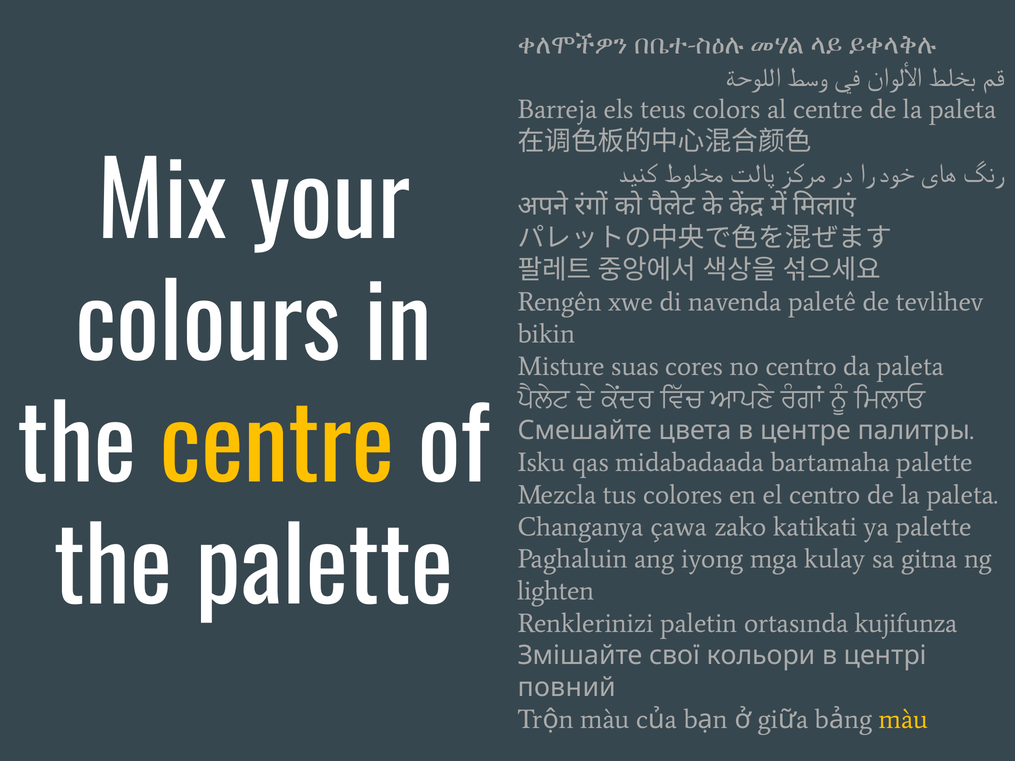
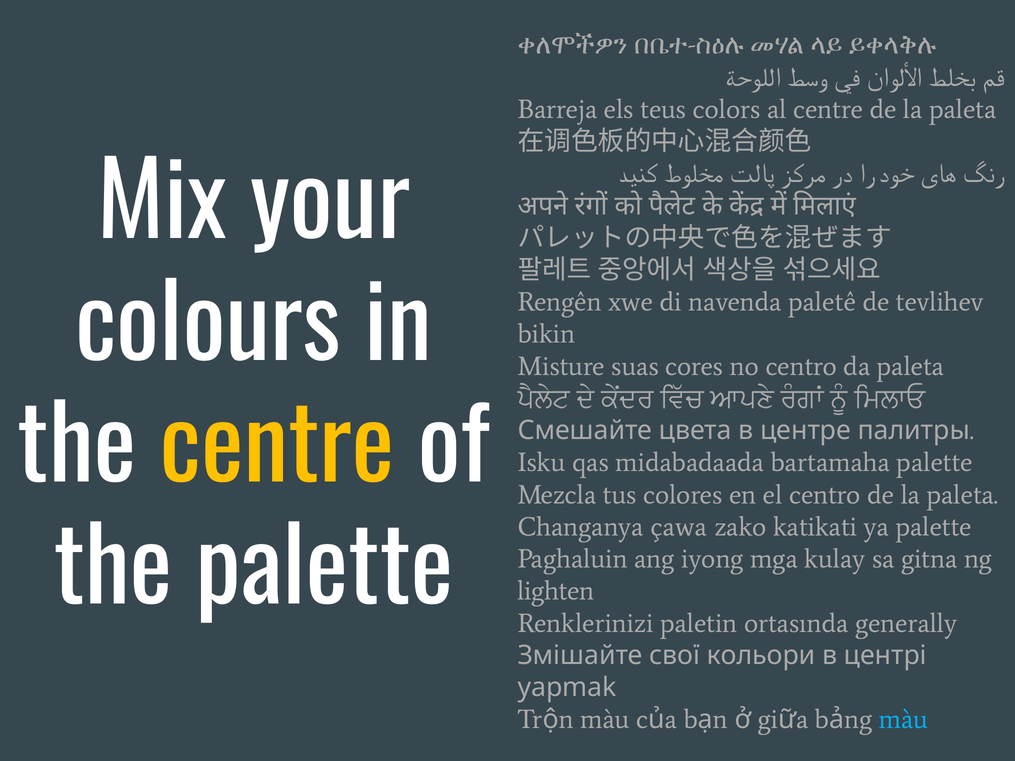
kujifunza: kujifunza -> generally
повний: повний -> yapmak
màu at (904, 720) colour: yellow -> light blue
